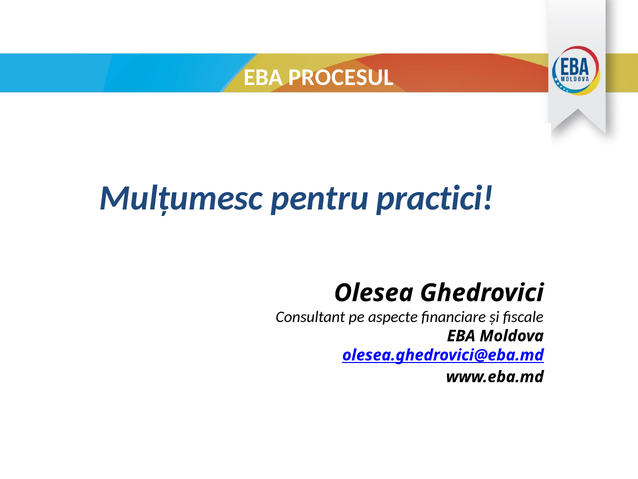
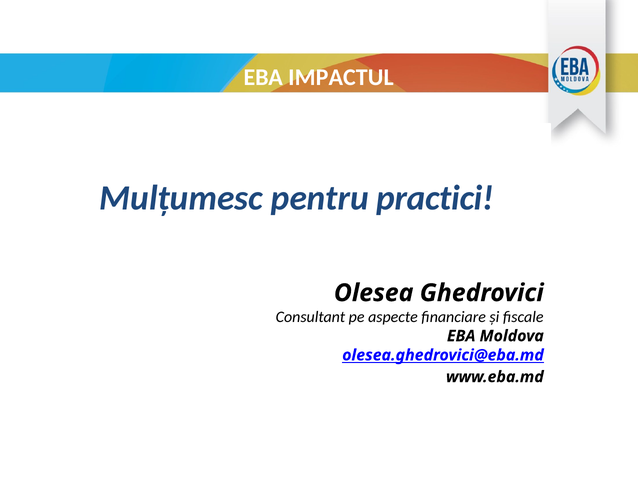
PROCESUL: PROCESUL -> IMPACTUL
